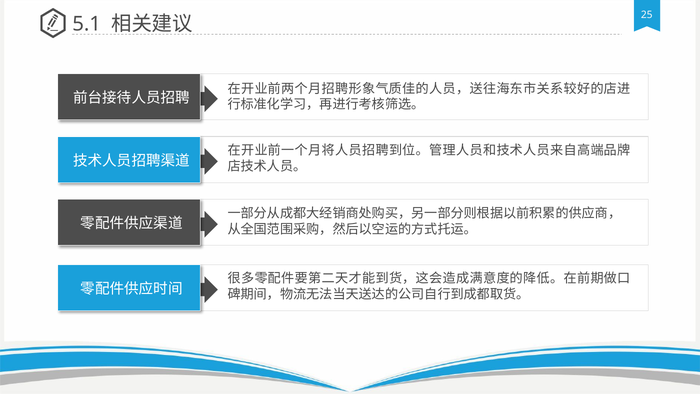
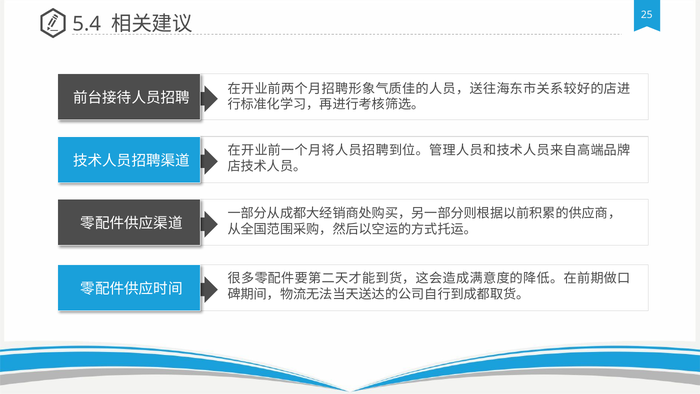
5.1: 5.1 -> 5.4
